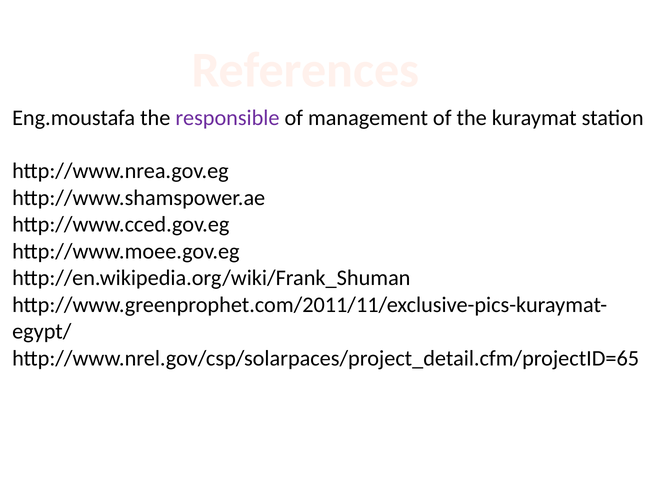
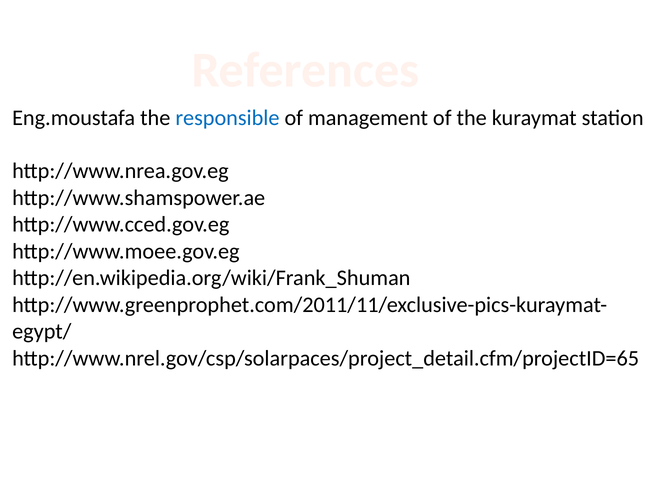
responsible colour: purple -> blue
